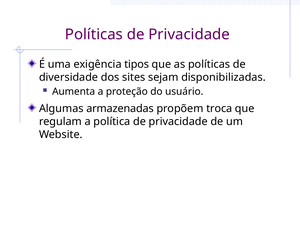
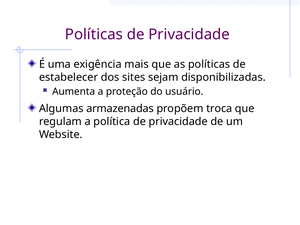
tipos: tipos -> mais
diversidade: diversidade -> estabelecer
